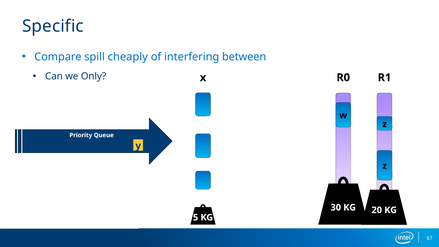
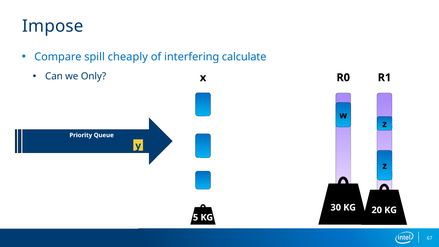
Specific: Specific -> Impose
between: between -> calculate
